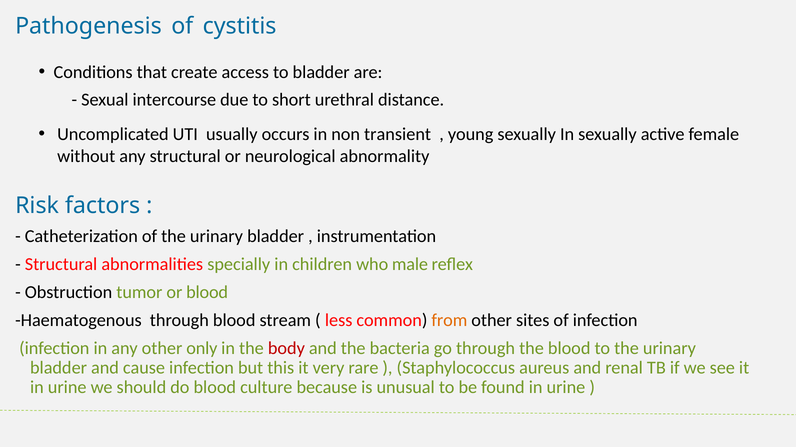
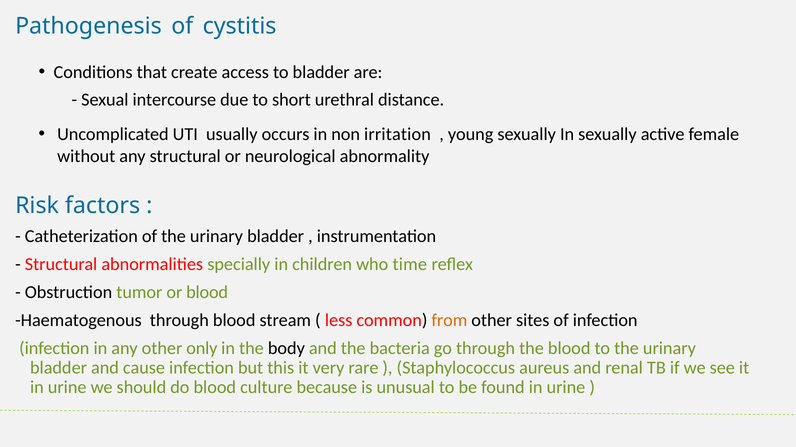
transient: transient -> irritation
male: male -> time
body colour: red -> black
